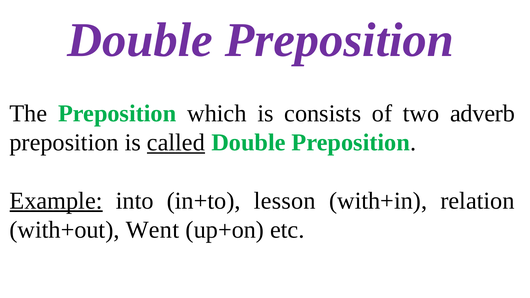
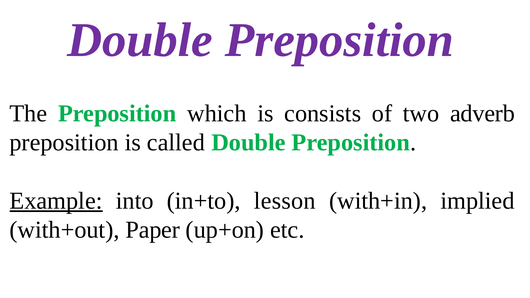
called underline: present -> none
relation: relation -> implied
Went: Went -> Paper
